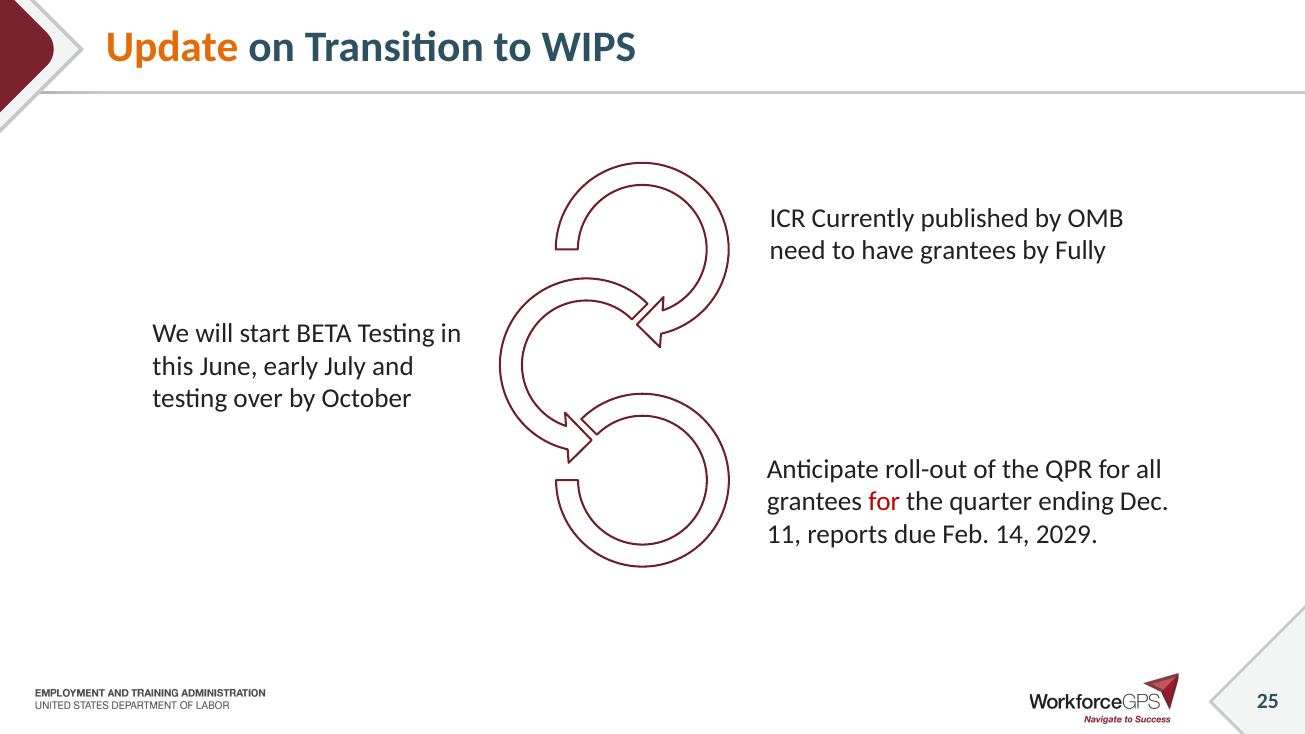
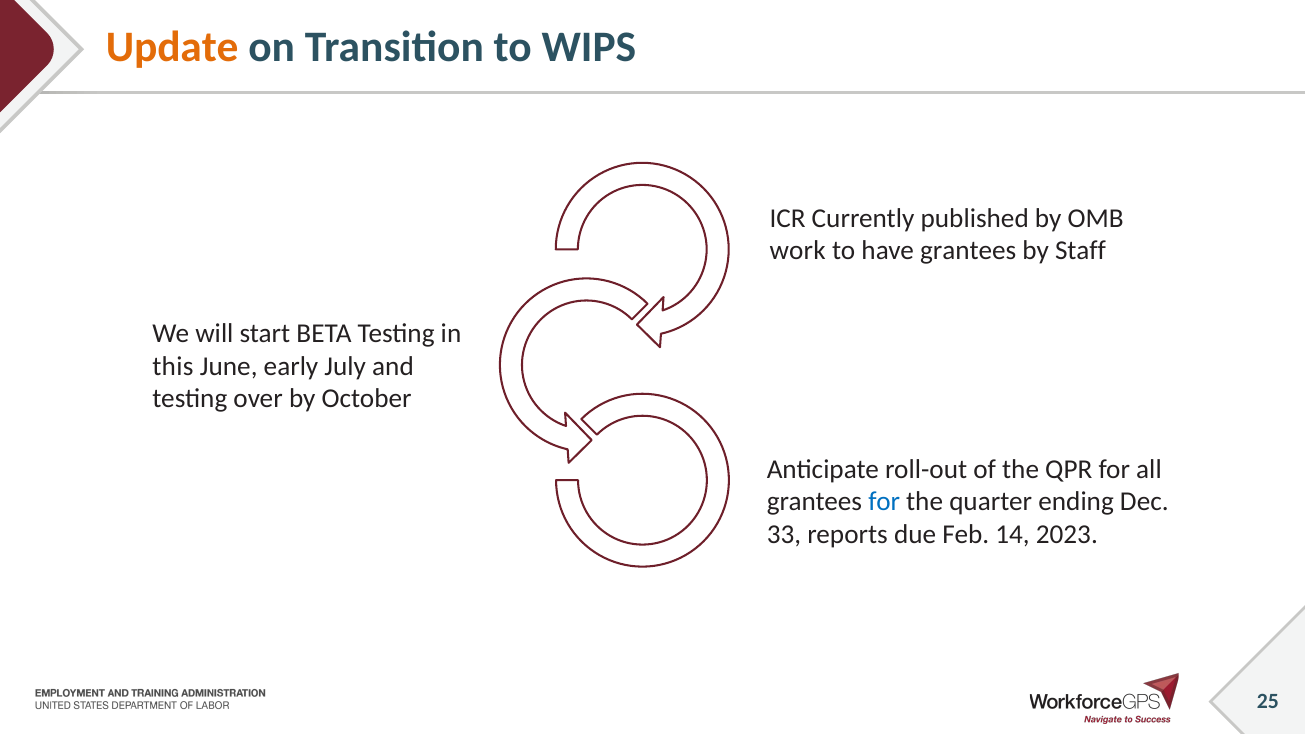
need: need -> work
Fully: Fully -> Staff
for at (884, 502) colour: red -> blue
11: 11 -> 33
2029: 2029 -> 2023
